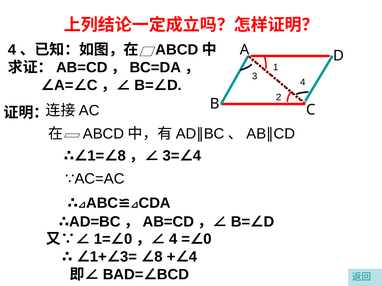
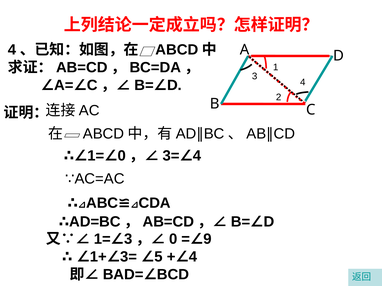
8 at (122, 156): 8 -> 0
4 at (173, 239): 4 -> 0
0 at (208, 239): 0 -> 9
0 at (128, 239): 0 -> 3
8 at (159, 257): 8 -> 5
